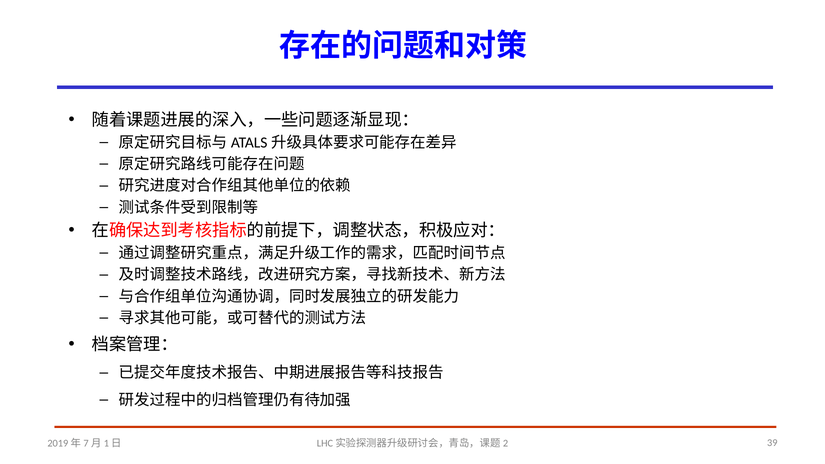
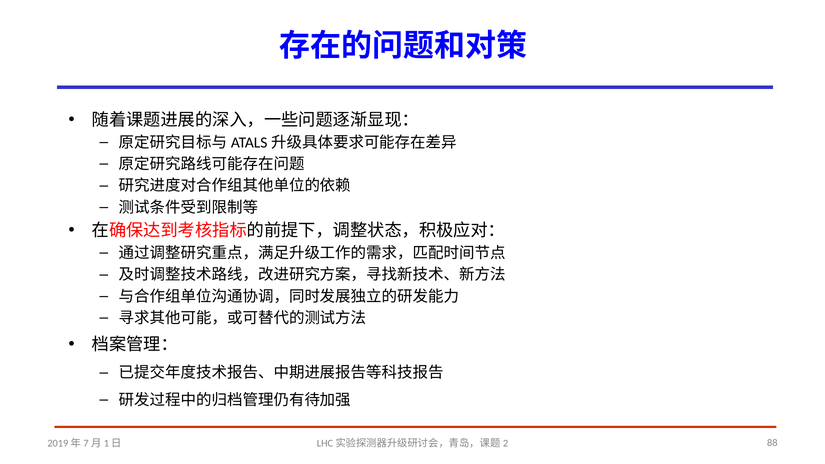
39: 39 -> 88
